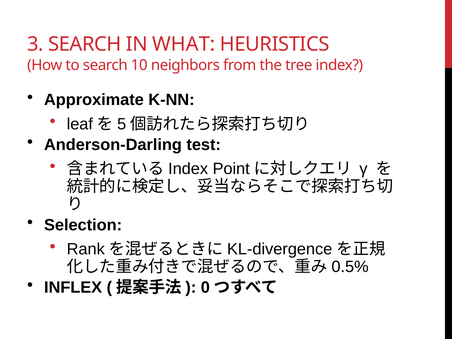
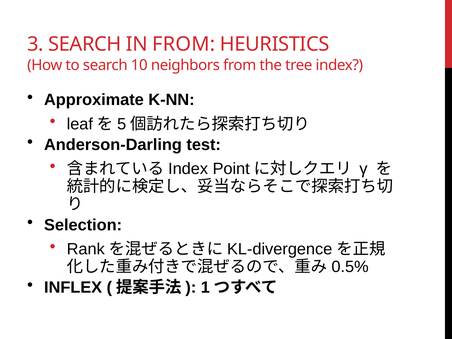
IN WHAT: WHAT -> FROM
0: 0 -> 1
